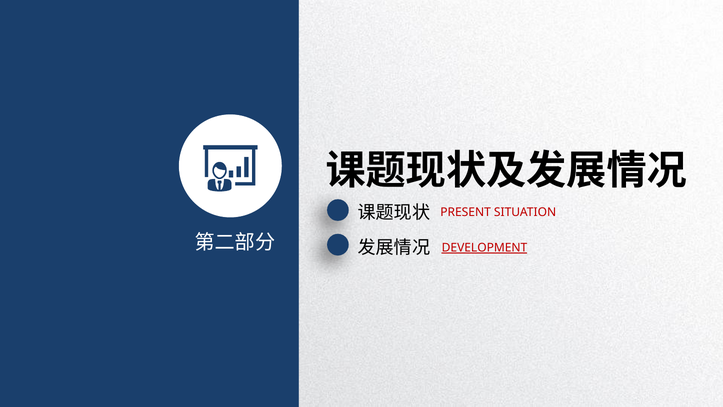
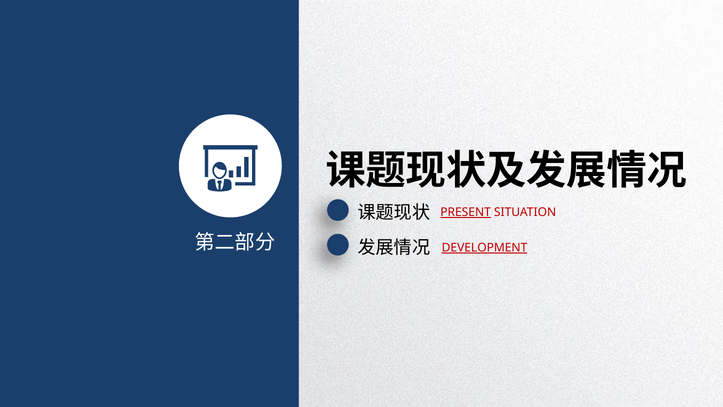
PRESENT underline: none -> present
